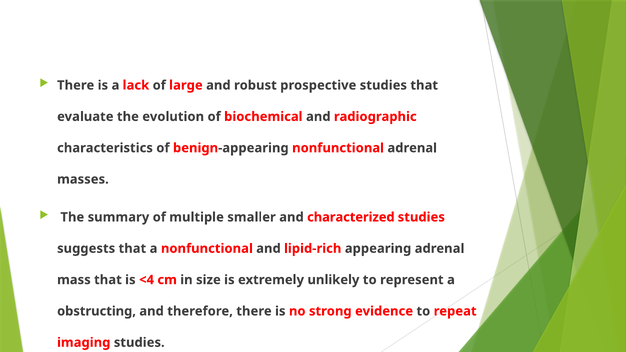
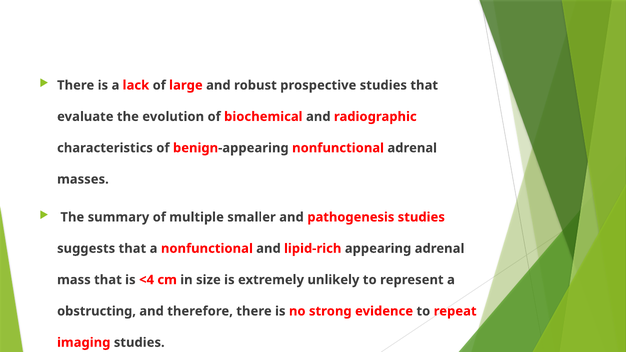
characterized: characterized -> pathogenesis
